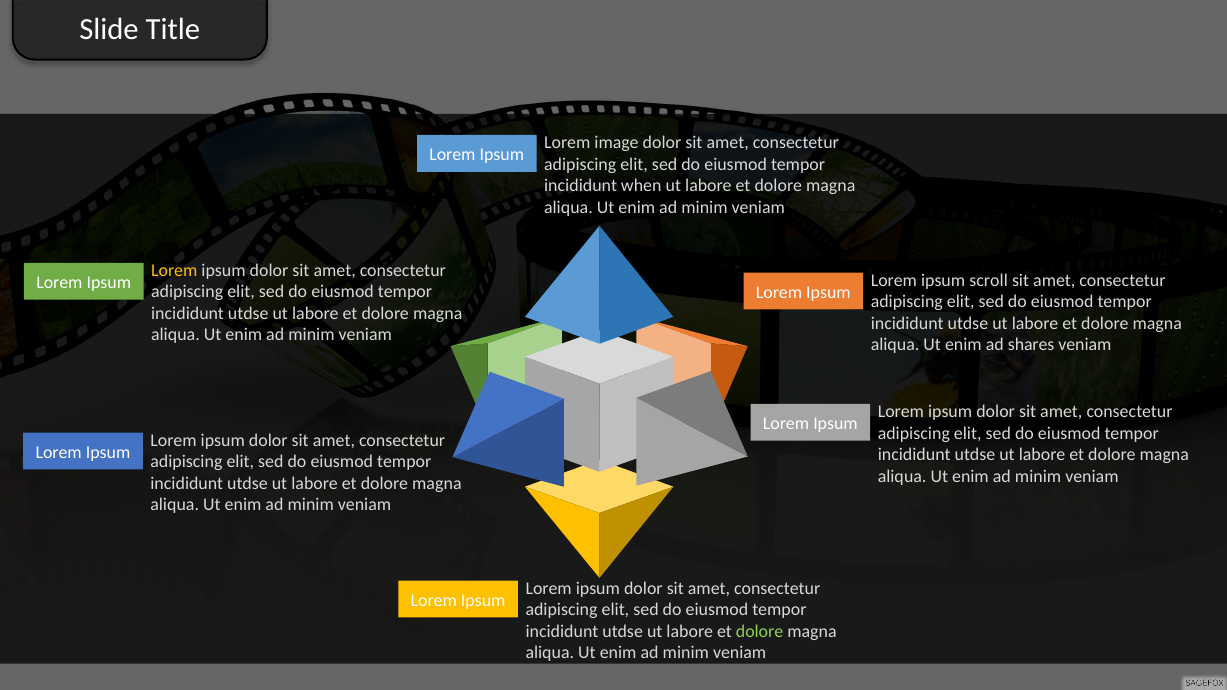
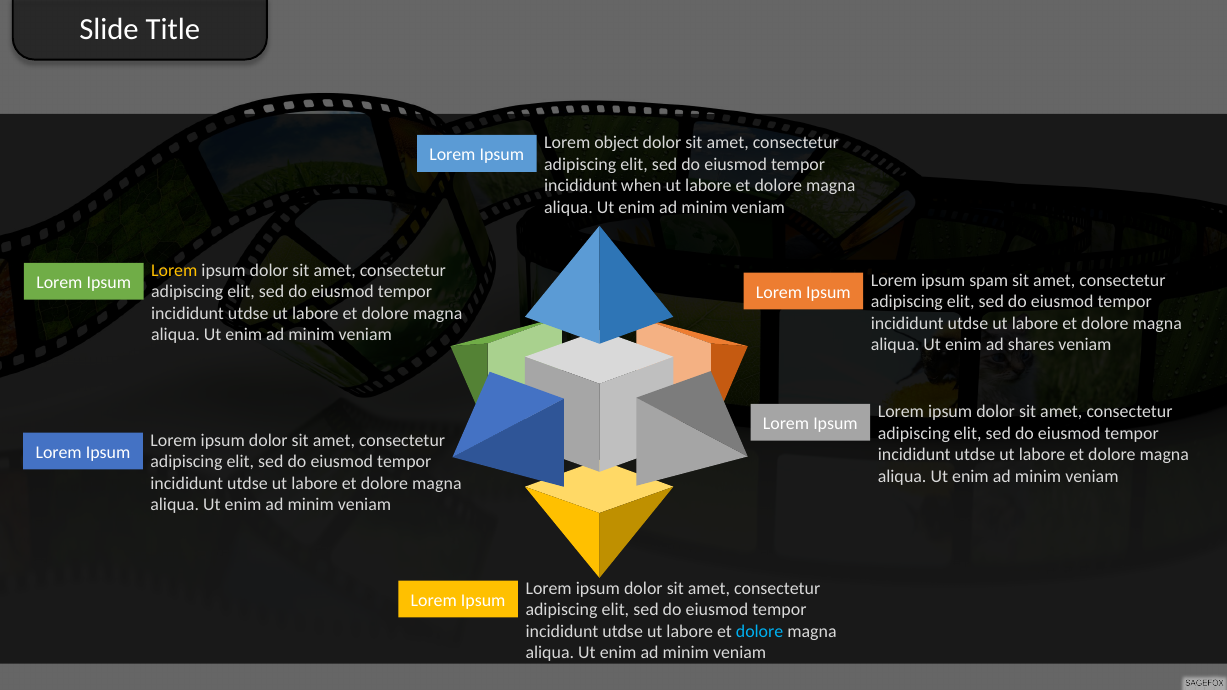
image: image -> object
scroll: scroll -> spam
dolore at (760, 631) colour: light green -> light blue
